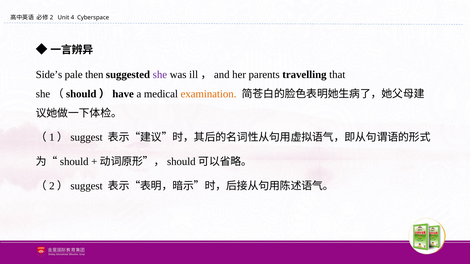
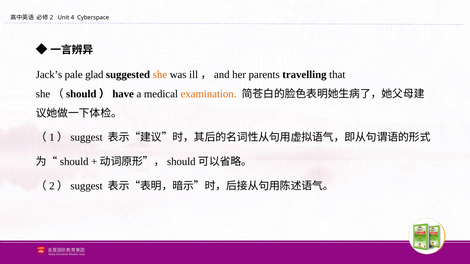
Side’s: Side’s -> Jack’s
then: then -> glad
she colour: purple -> orange
